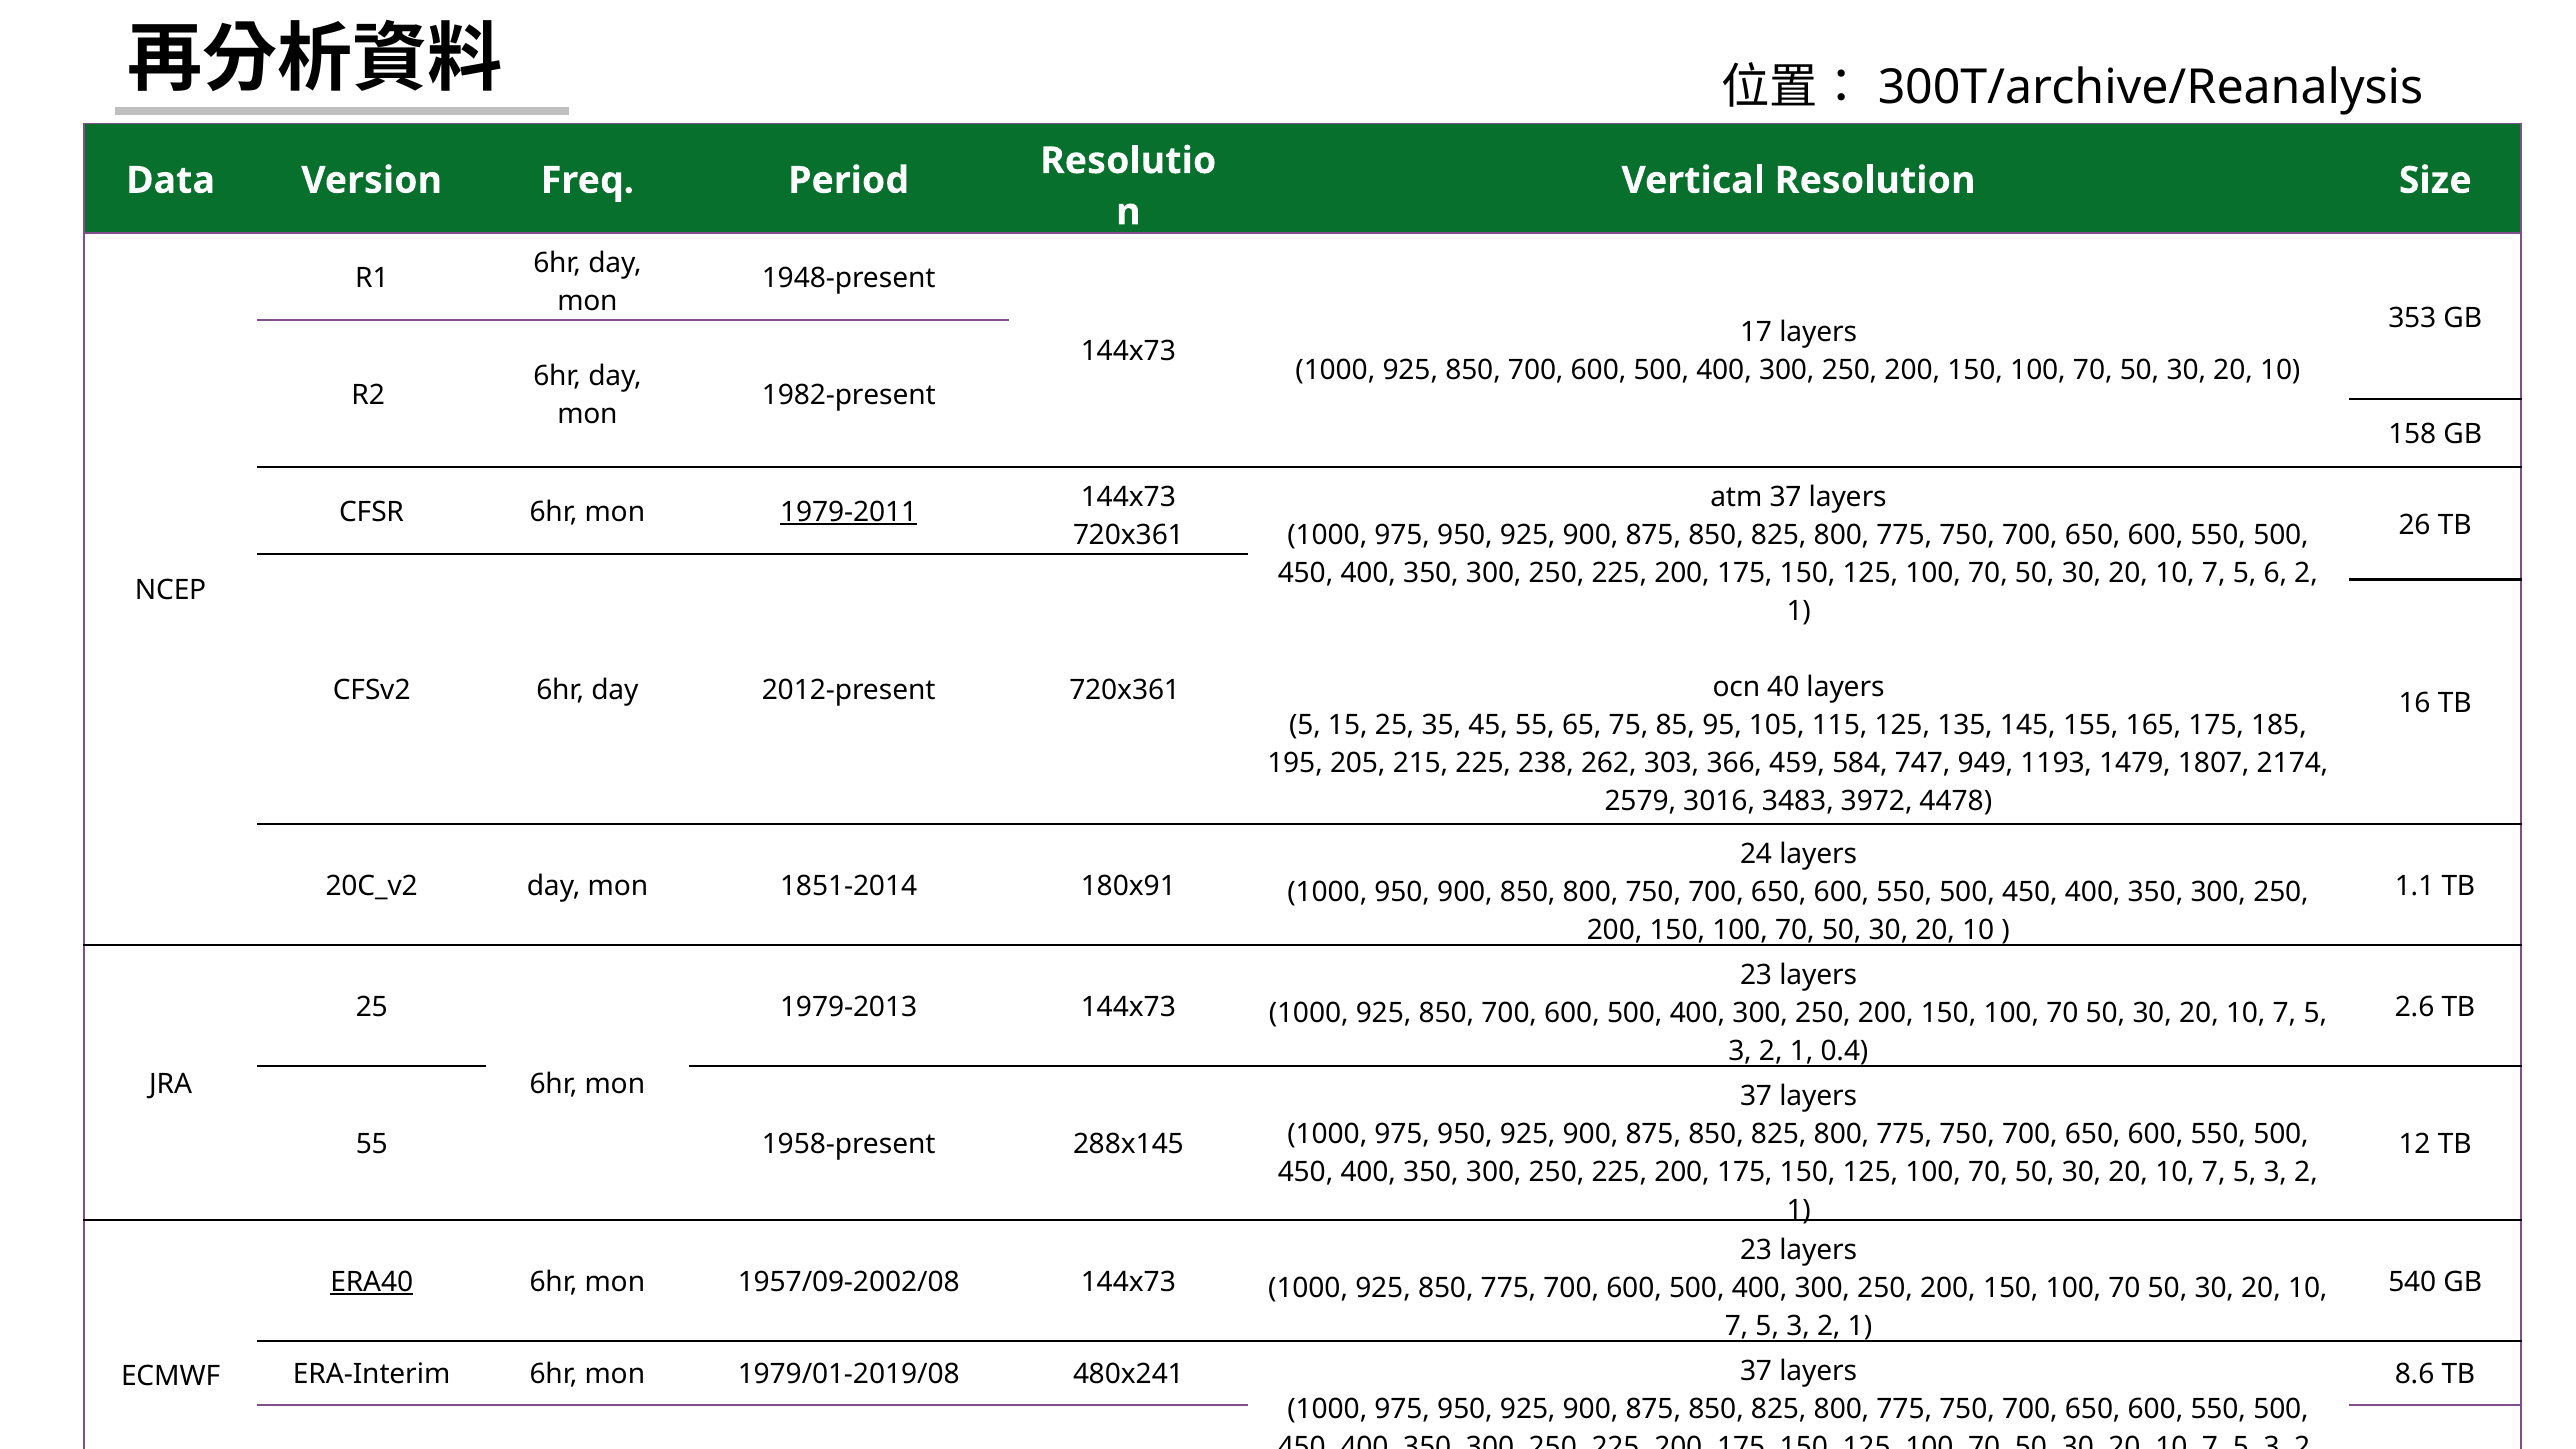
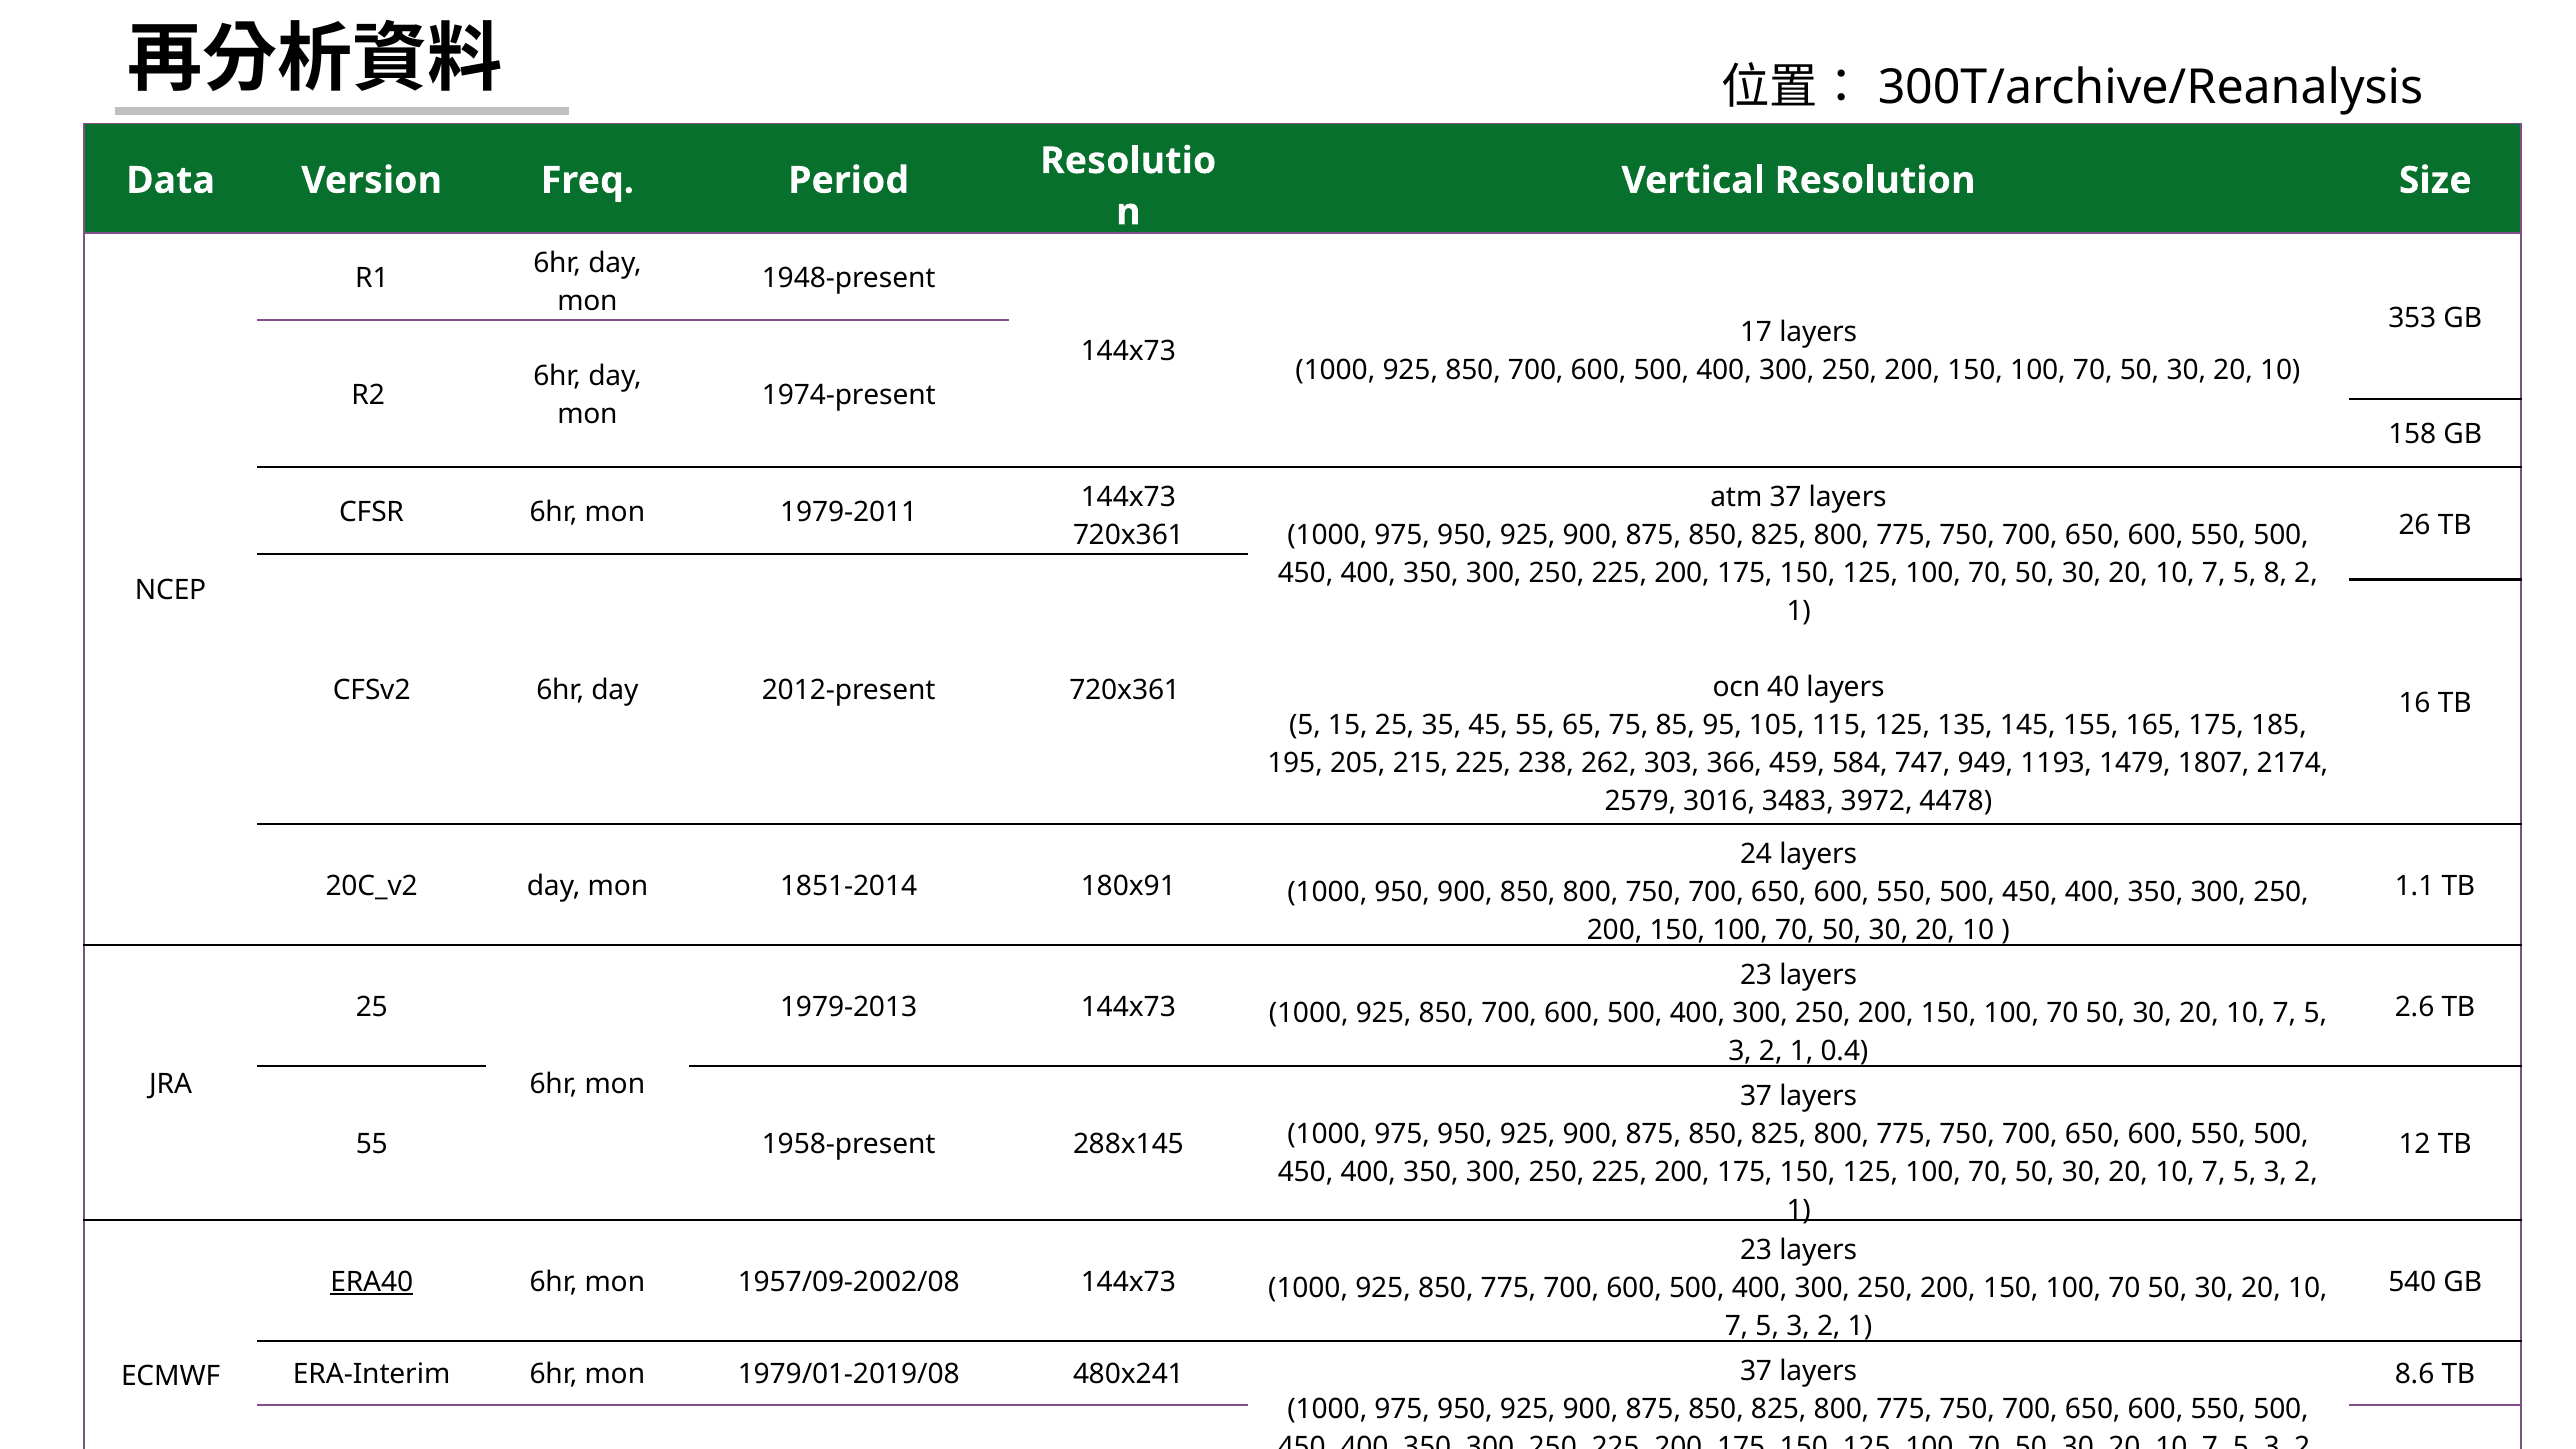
1982-present: 1982-present -> 1974-present
1979-2011 underline: present -> none
6: 6 -> 8
